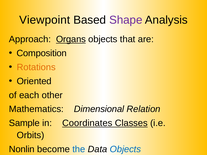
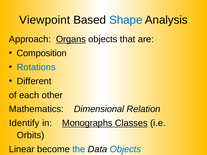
Shape colour: purple -> blue
Rotations colour: orange -> blue
Oriented: Oriented -> Different
Sample: Sample -> Identify
Coordinates: Coordinates -> Monographs
Nonlin: Nonlin -> Linear
